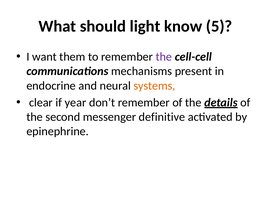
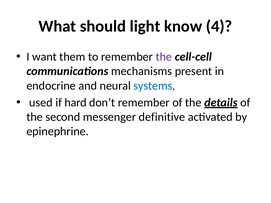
5: 5 -> 4
systems colour: orange -> blue
clear: clear -> used
year: year -> hard
